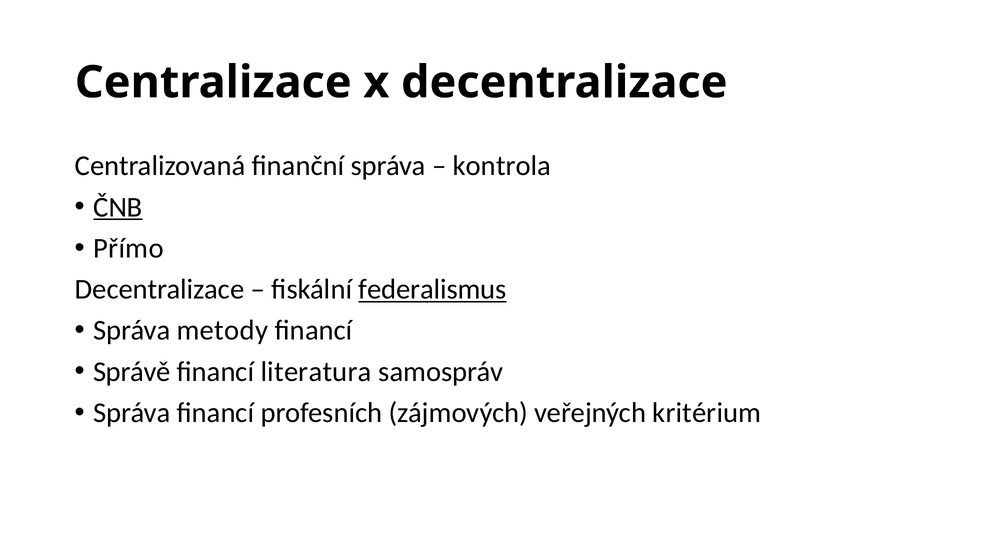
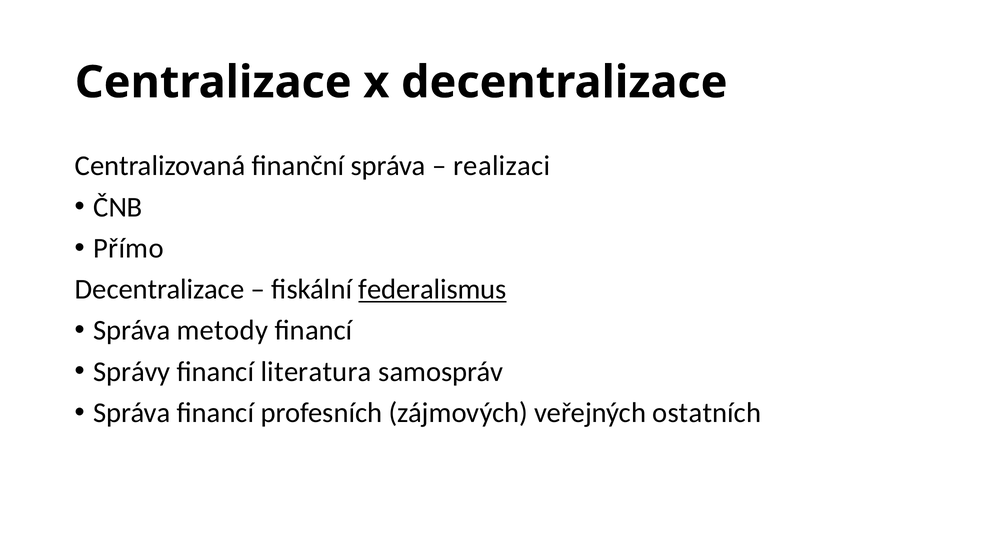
kontrola: kontrola -> realizaci
ČNB underline: present -> none
Správě: Správě -> Správy
kritérium: kritérium -> ostatních
